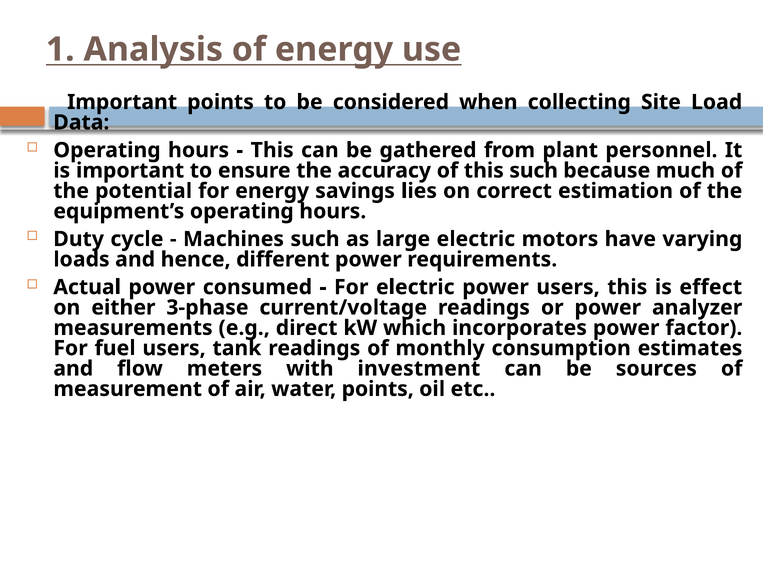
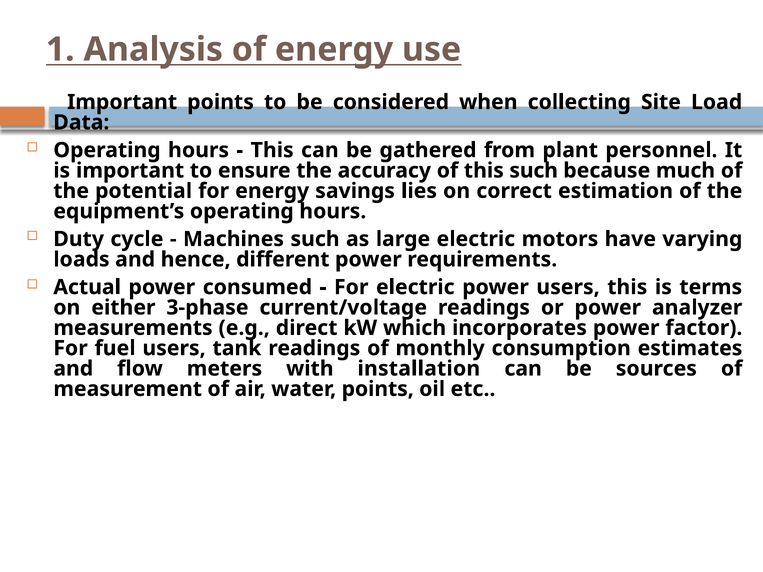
effect: effect -> terms
investment: investment -> installation
